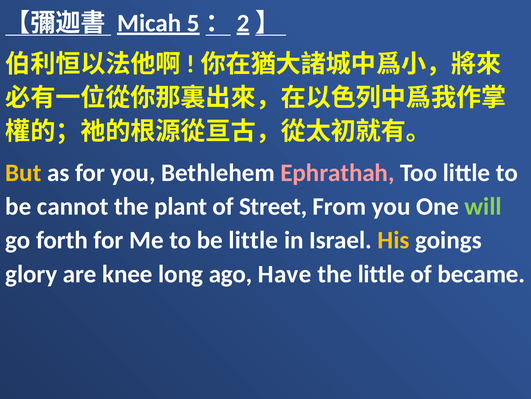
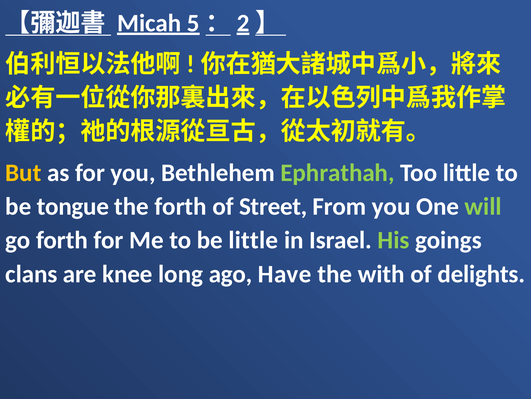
Ephrathah colour: pink -> light green
cannot: cannot -> tongue
the plant: plant -> forth
His colour: yellow -> light green
glory: glory -> clans
the little: little -> with
became: became -> delights
